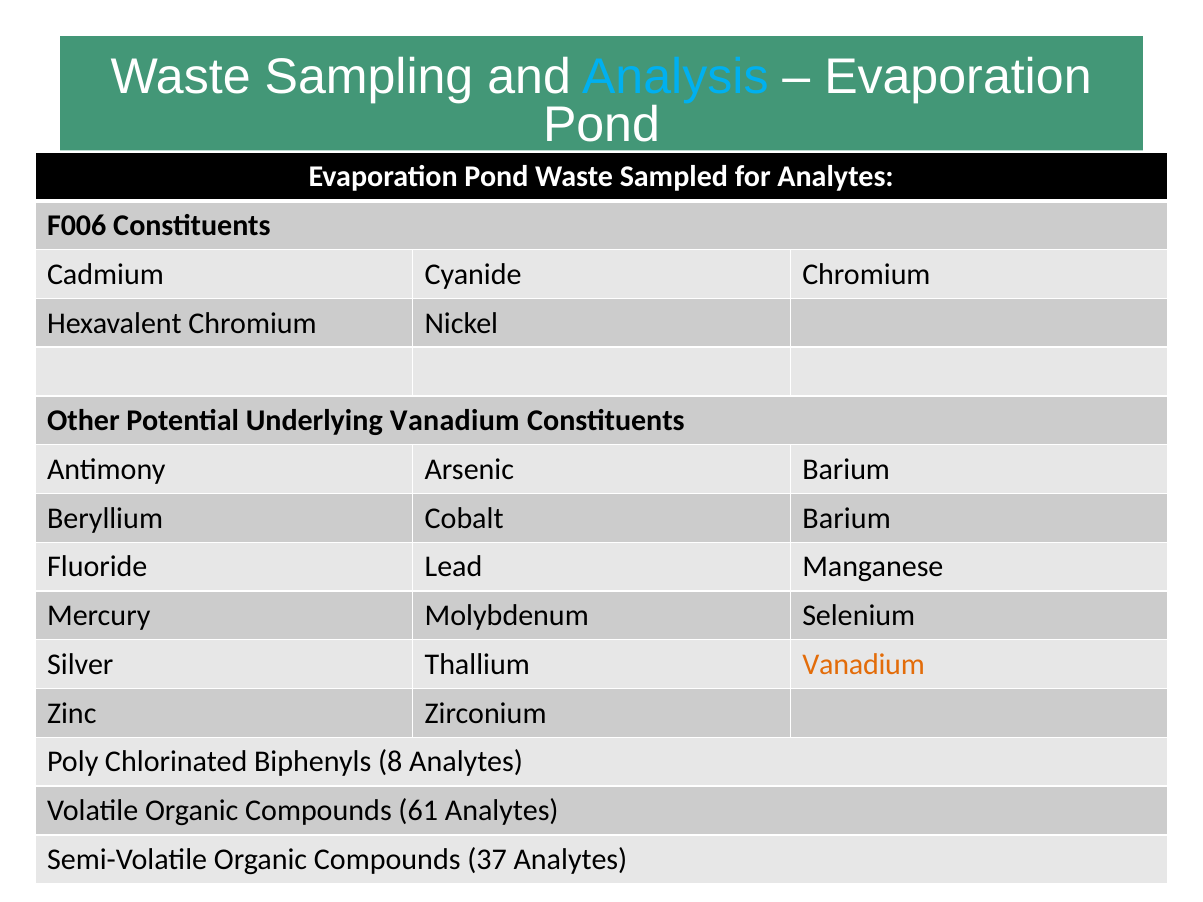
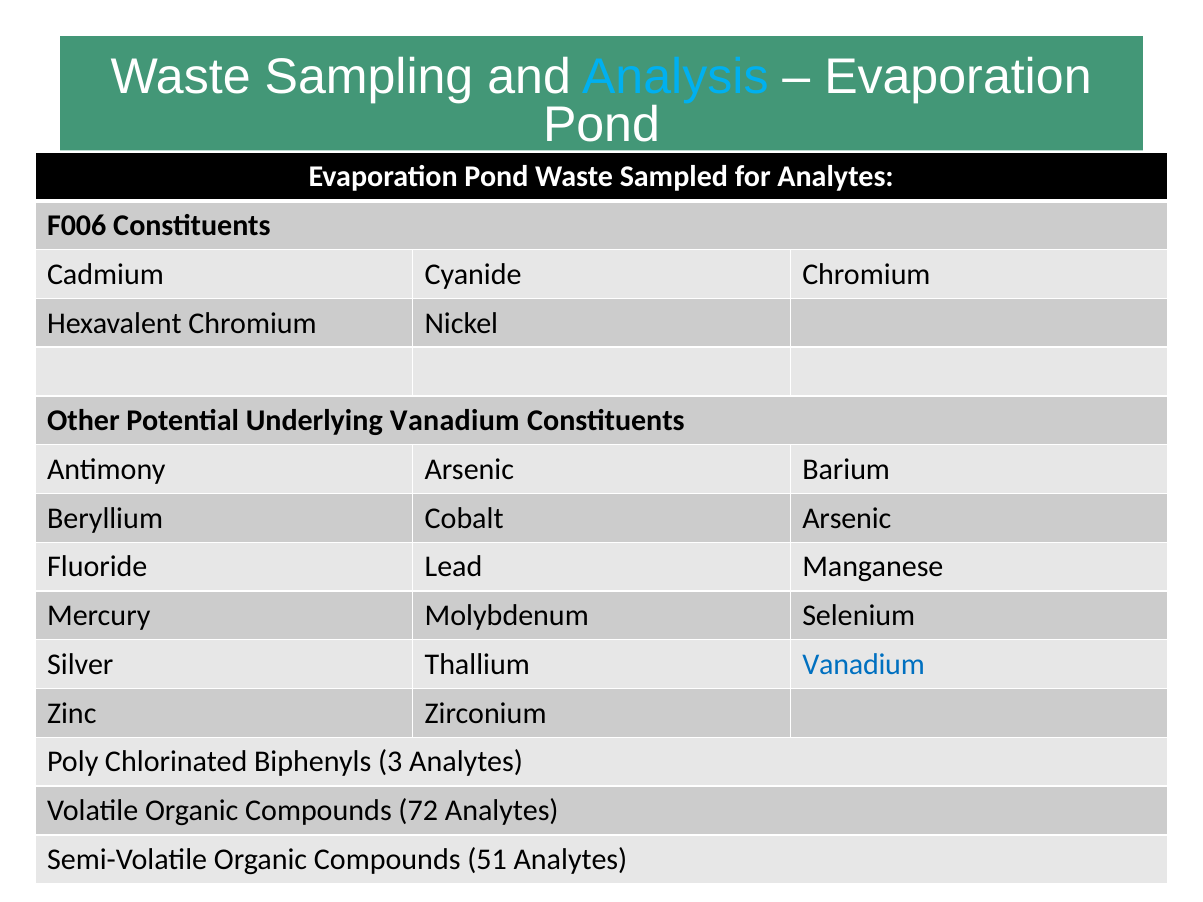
Cobalt Barium: Barium -> Arsenic
Vanadium at (864, 665) colour: orange -> blue
8: 8 -> 3
61: 61 -> 72
37: 37 -> 51
